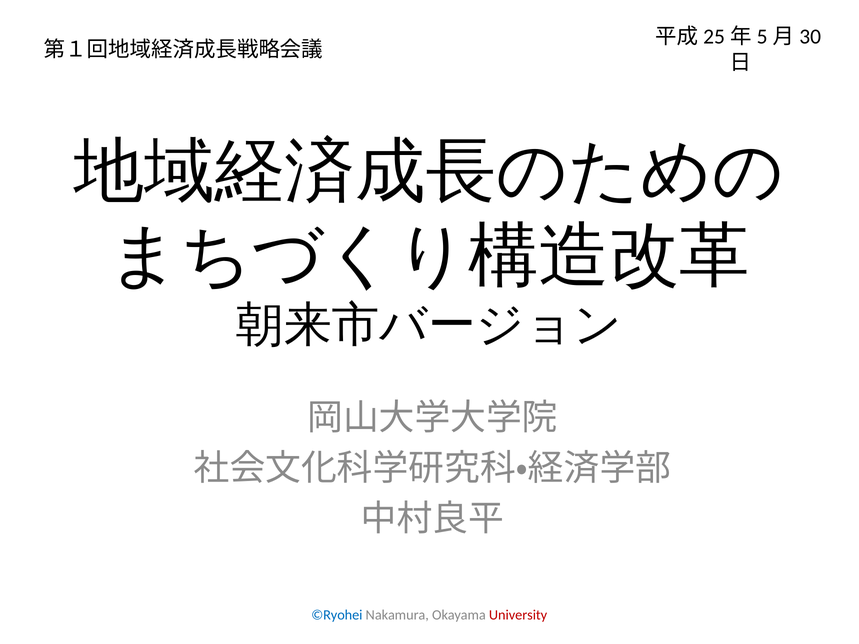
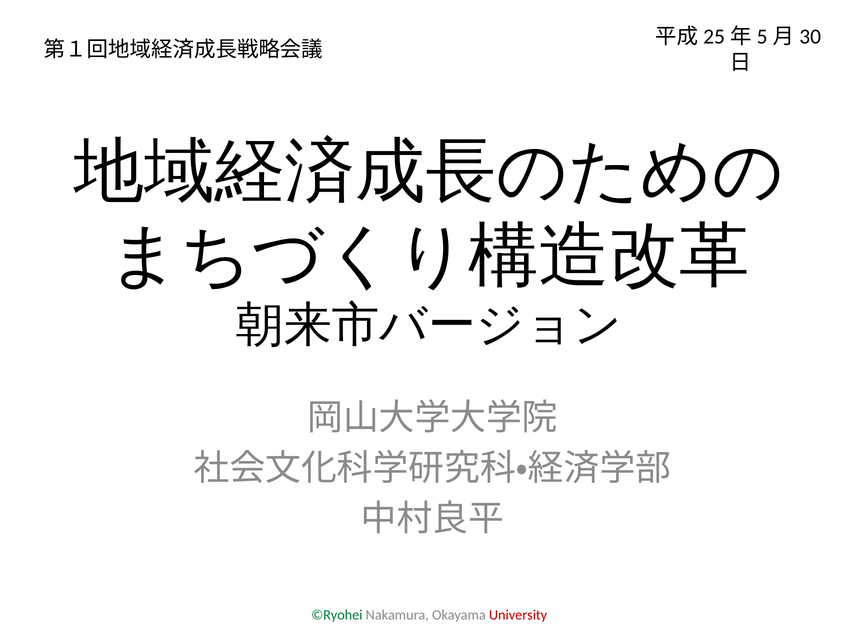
©Ryohei colour: blue -> green
